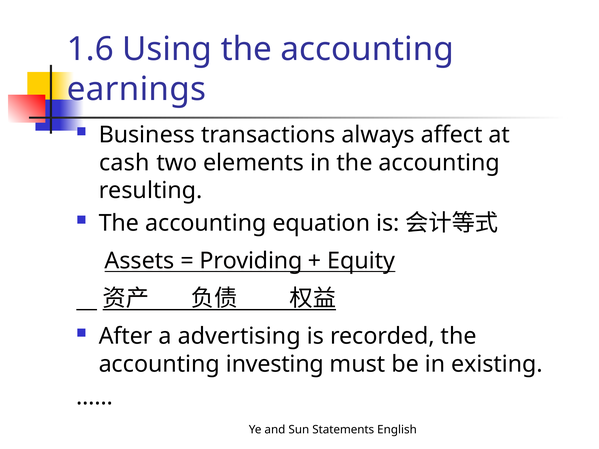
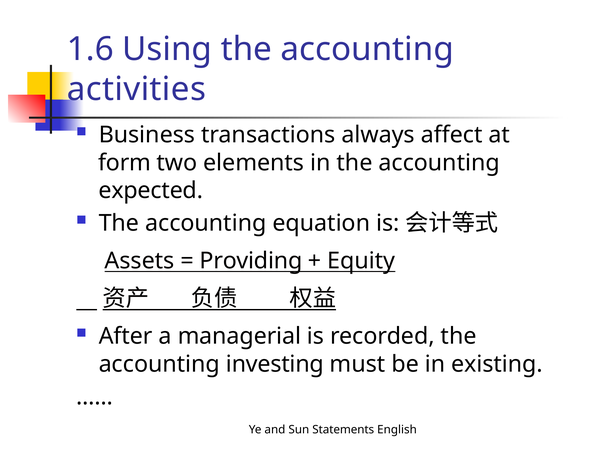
earnings: earnings -> activities
cash: cash -> form
resulting: resulting -> expected
advertising: advertising -> managerial
